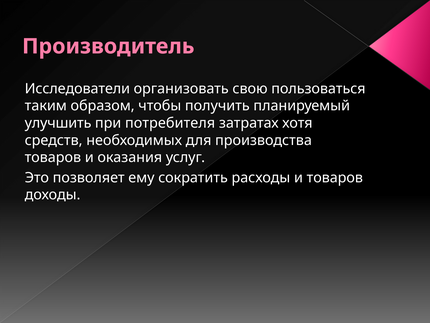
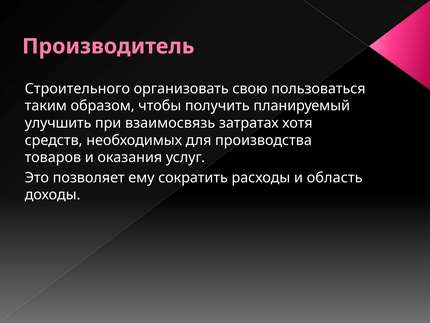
Исследователи: Исследователи -> Строительного
потребителя: потребителя -> взаимосвязь
и товаров: товаров -> область
